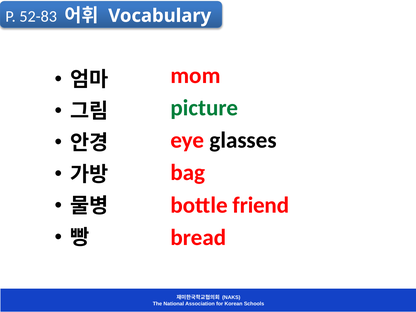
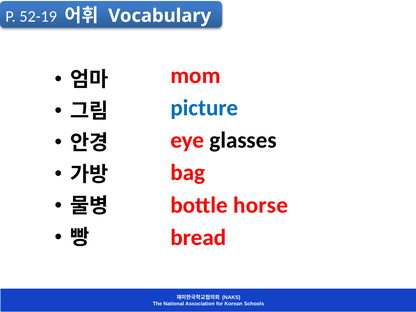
52-83: 52-83 -> 52-19
picture colour: green -> blue
friend: friend -> horse
